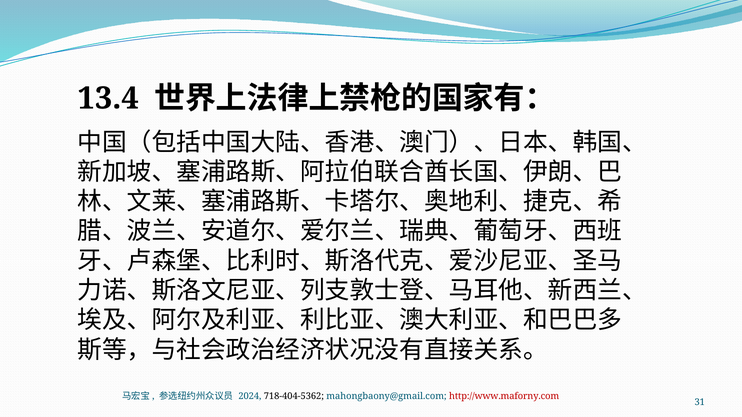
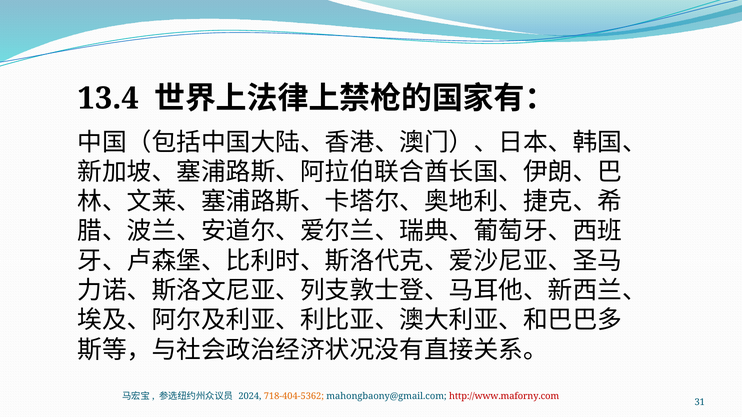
718-404-5362 colour: black -> orange
